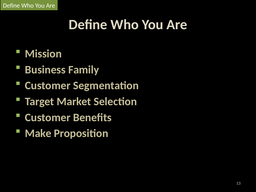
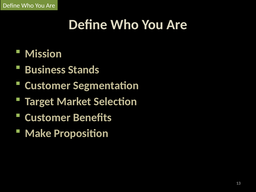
Family: Family -> Stands
